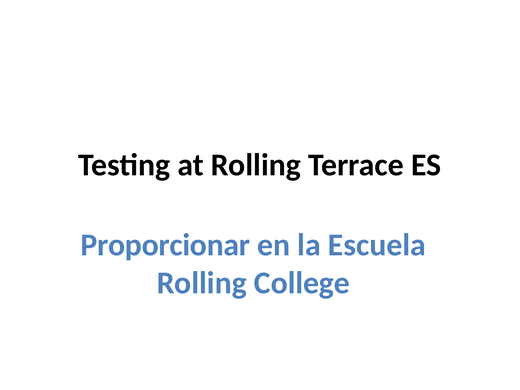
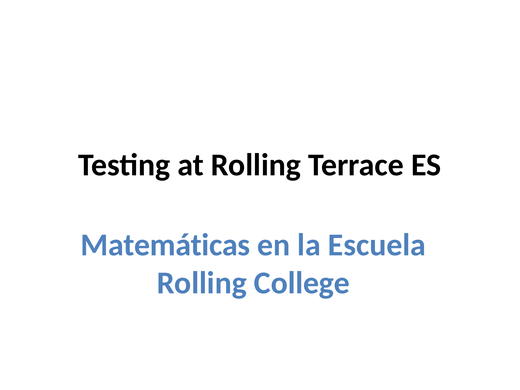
Proporcionar: Proporcionar -> Matemáticas
